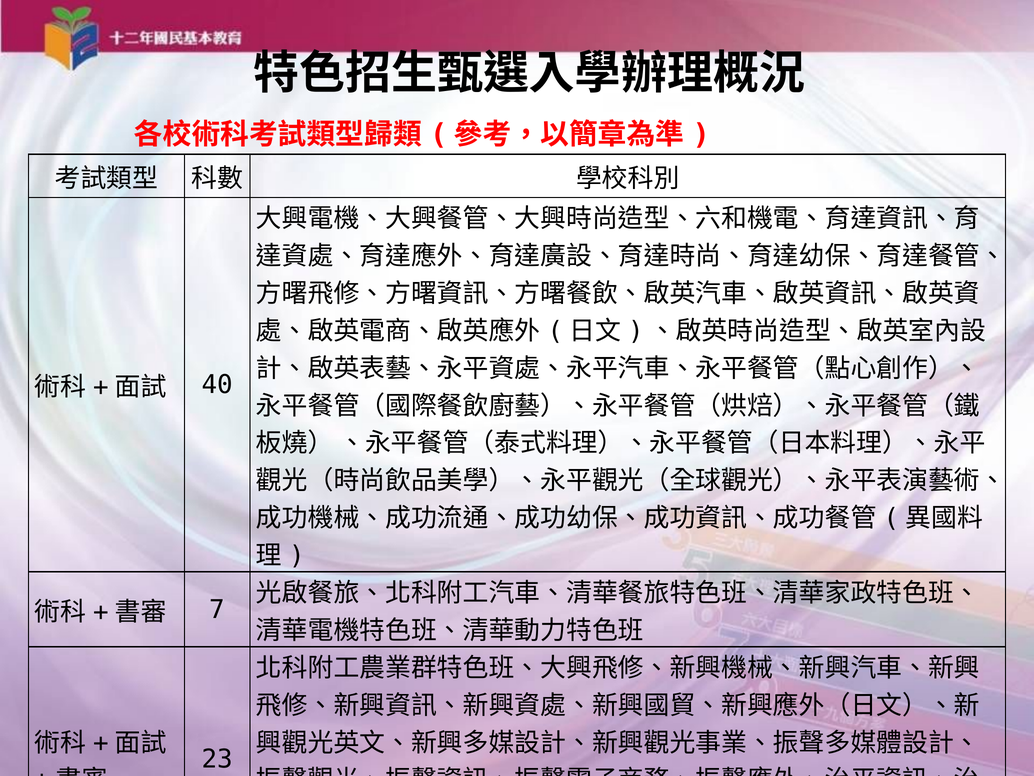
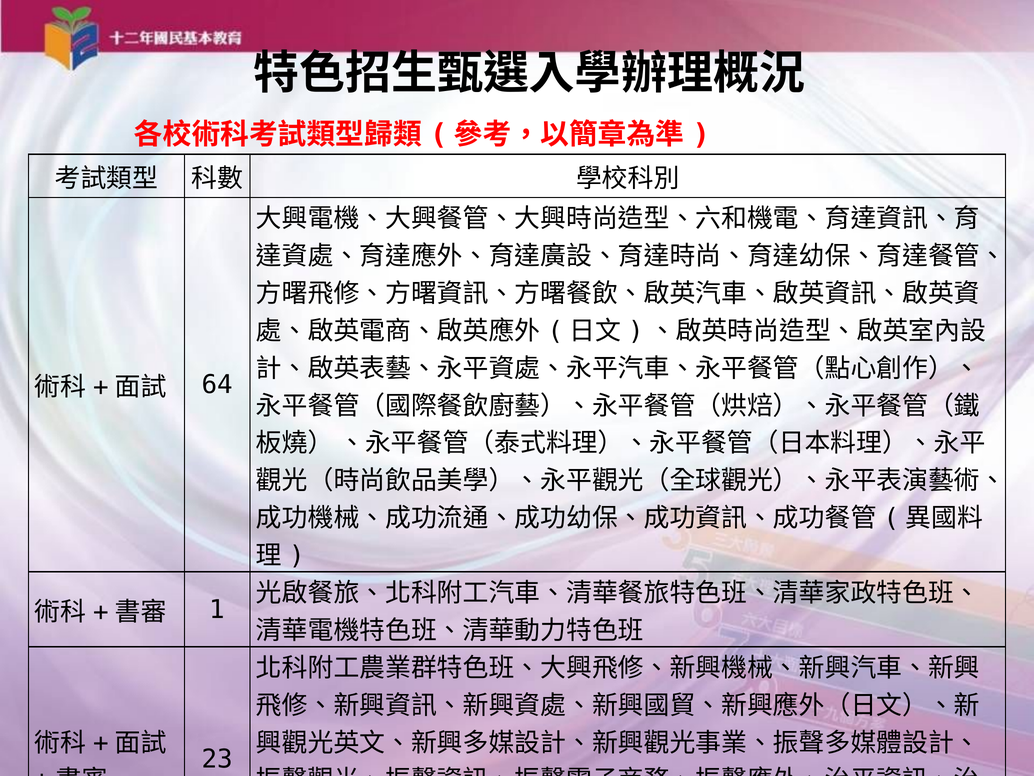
40: 40 -> 64
7: 7 -> 1
